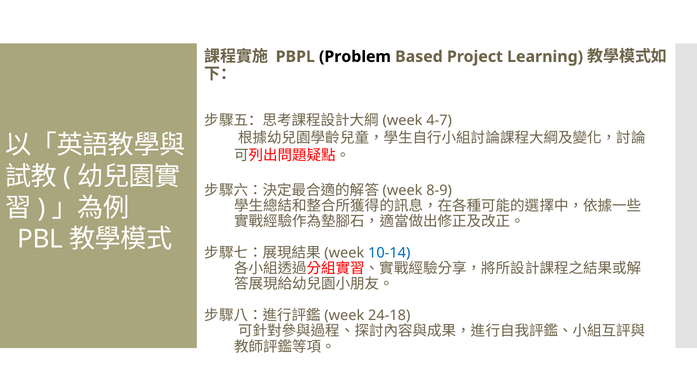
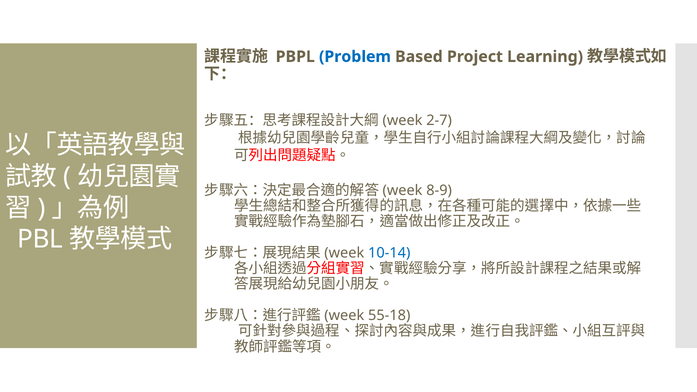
Problem colour: black -> blue
4-7: 4-7 -> 2-7
24-18: 24-18 -> 55-18
